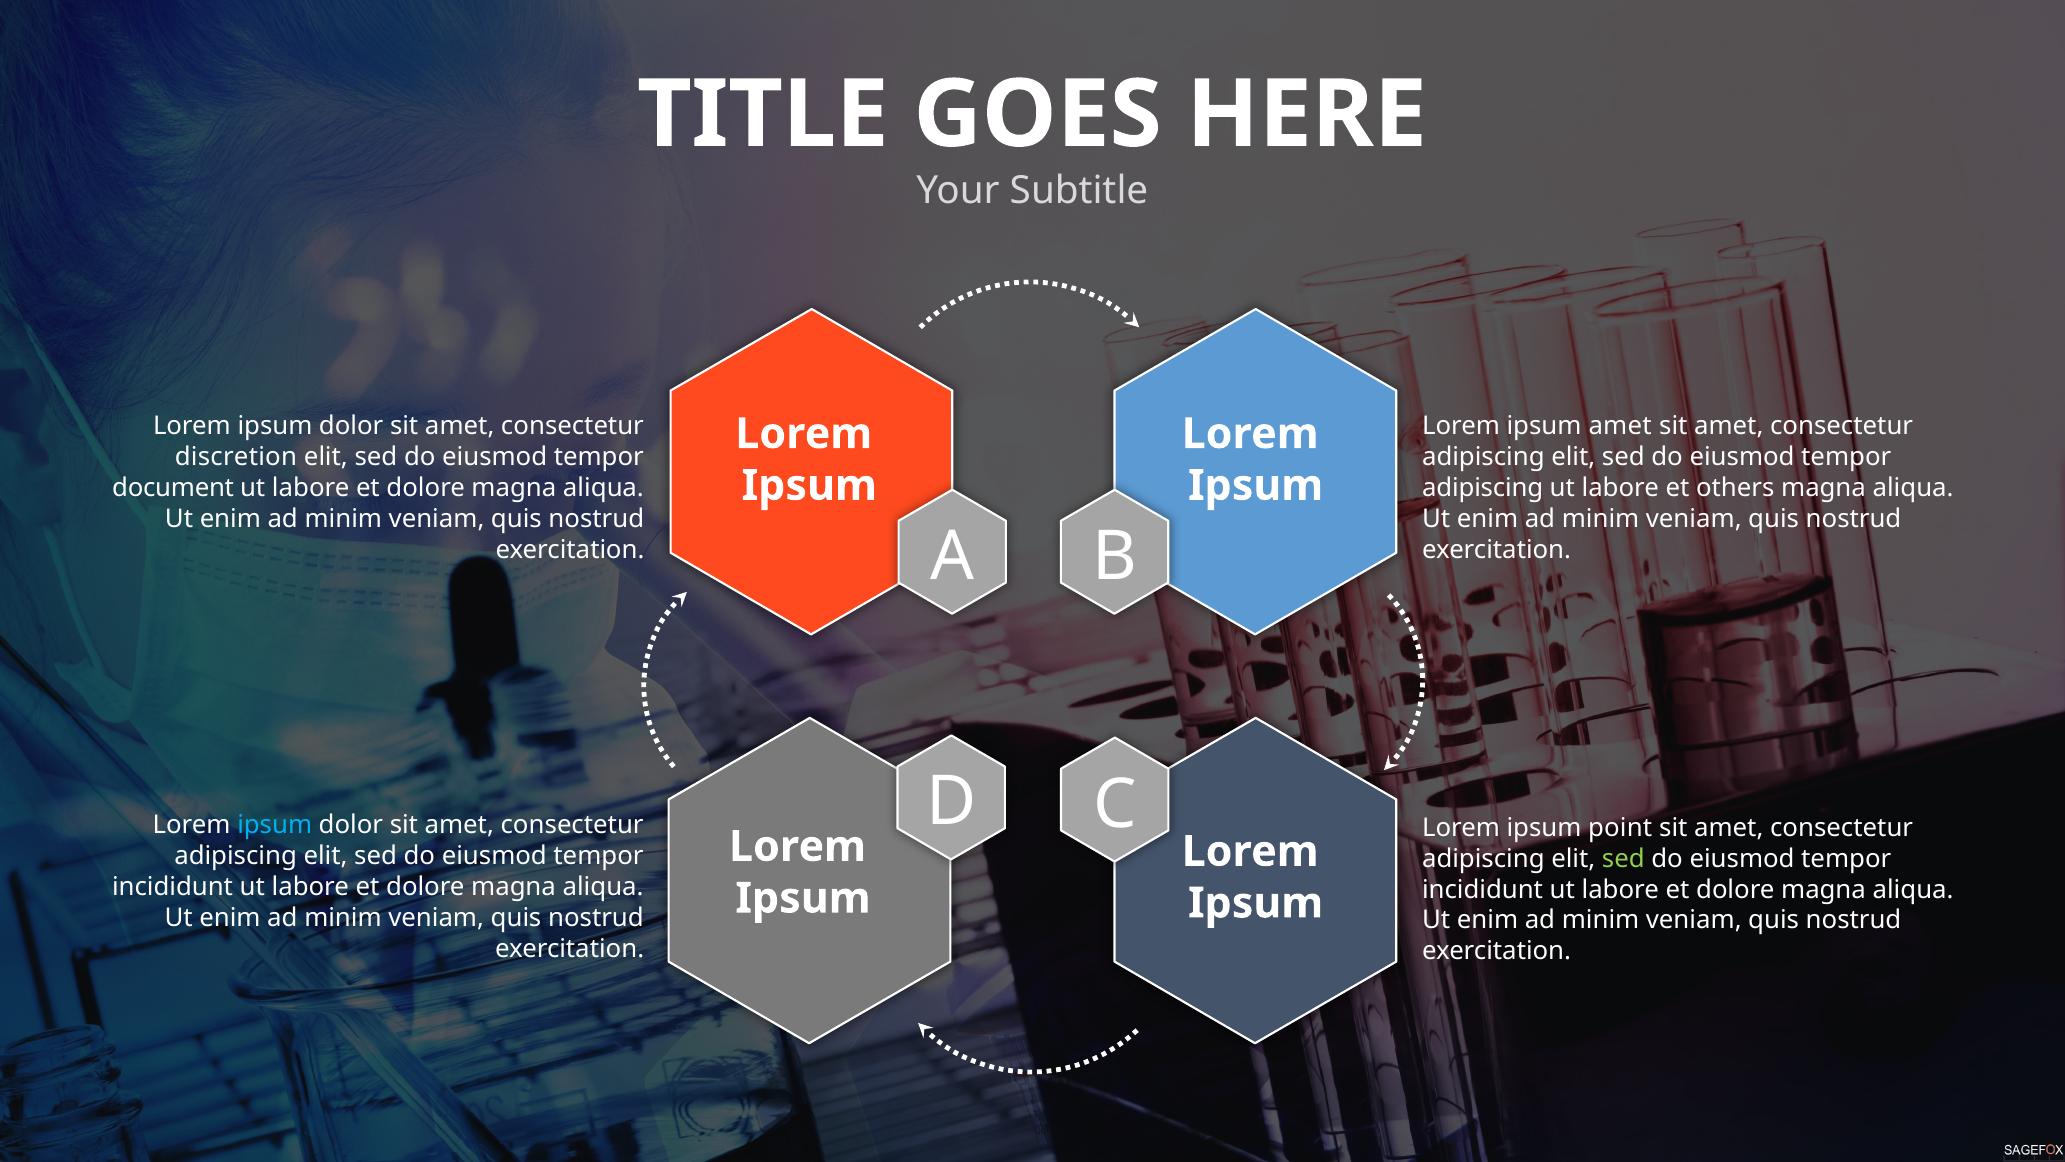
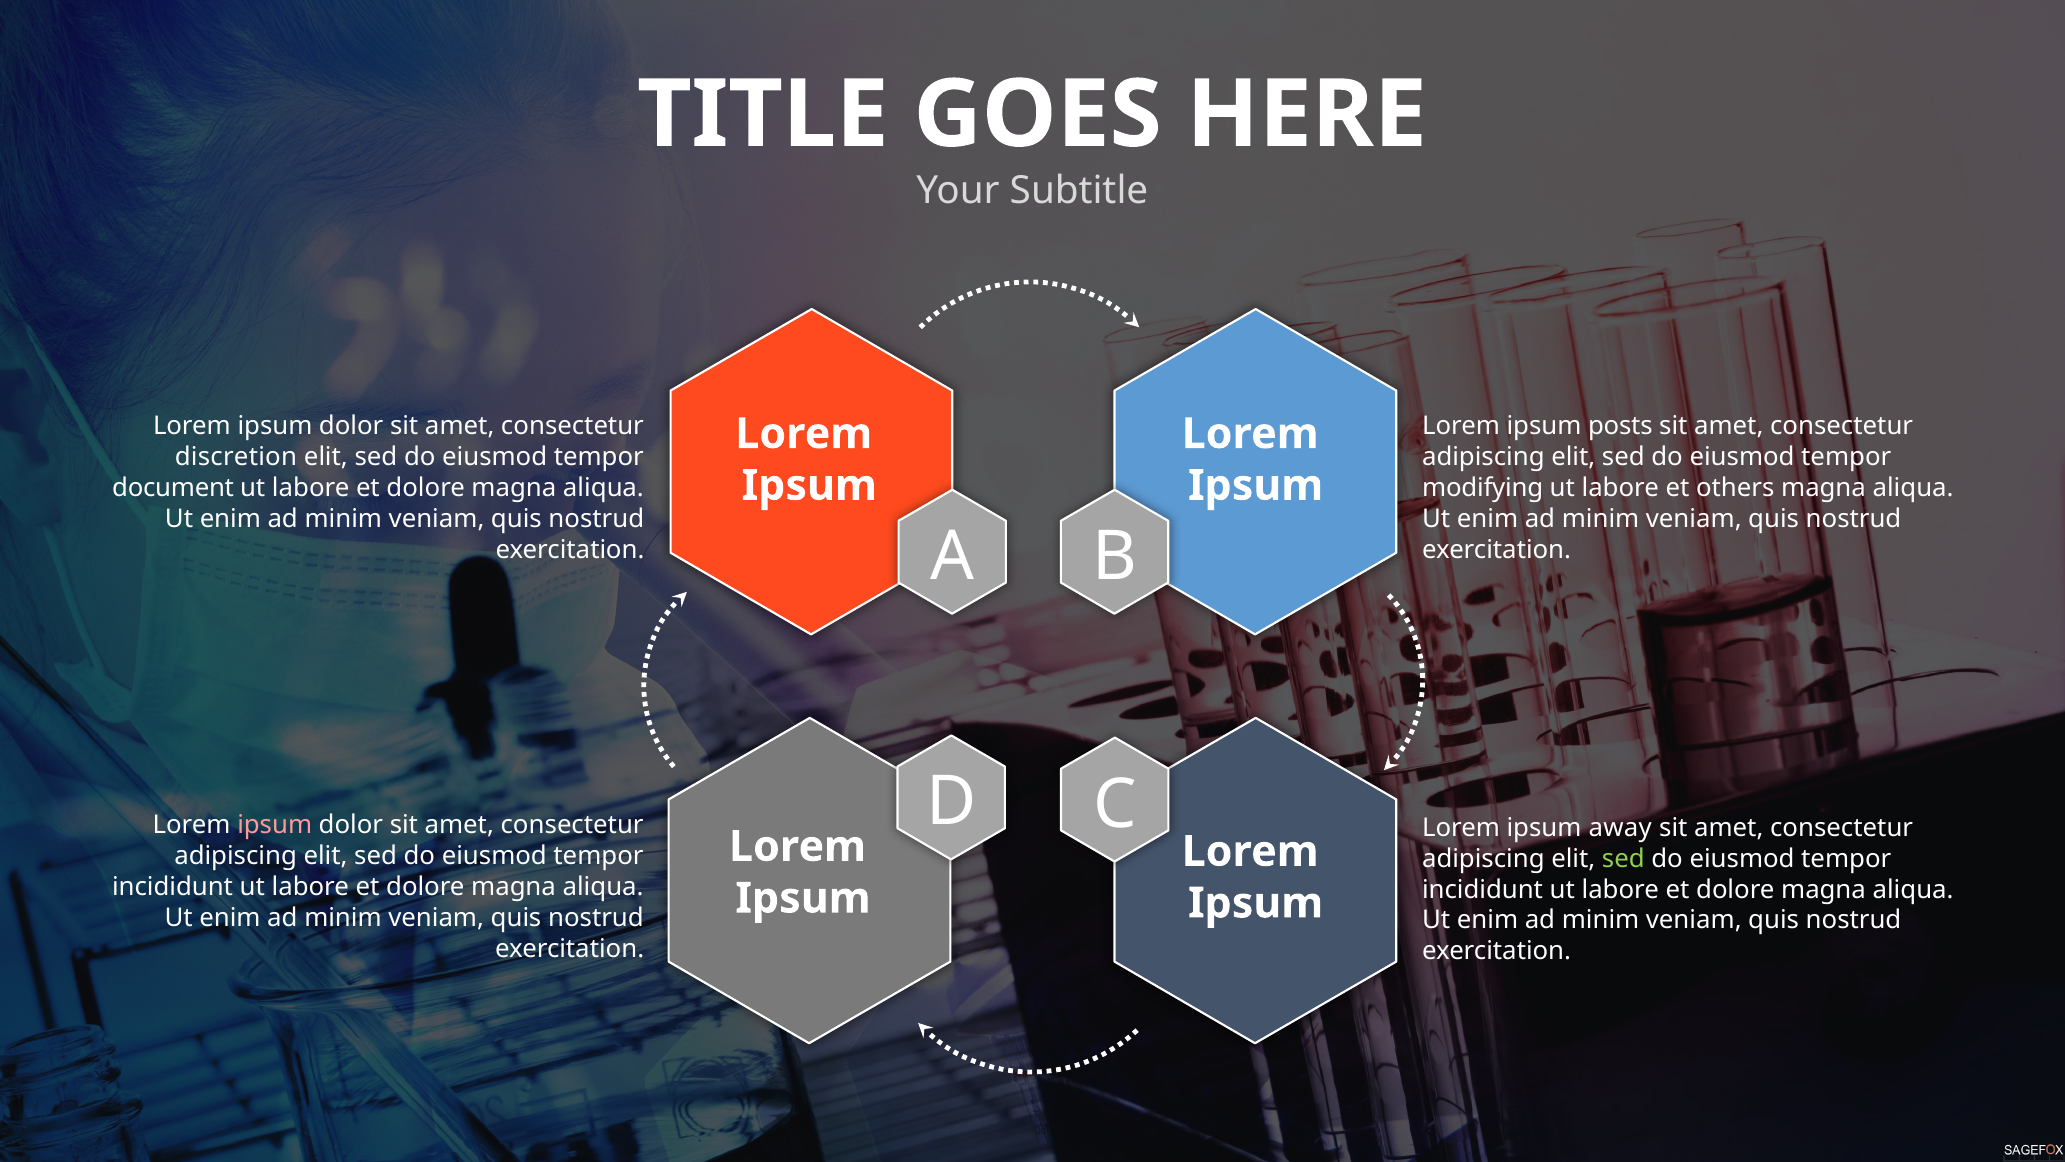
ipsum amet: amet -> posts
adipiscing at (1483, 488): adipiscing -> modifying
ipsum at (275, 825) colour: light blue -> pink
point: point -> away
